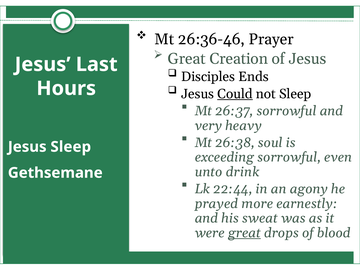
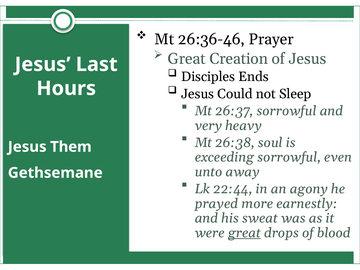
Could underline: present -> none
Jesus Sleep: Sleep -> Them
drink: drink -> away
